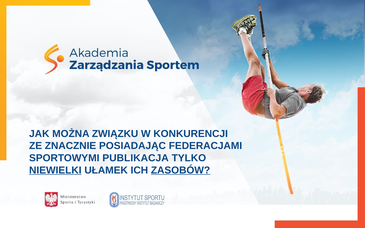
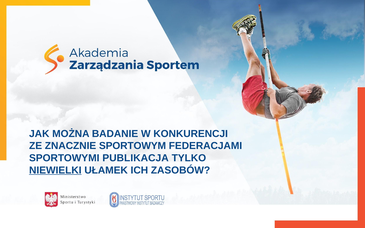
ZWIĄZKU: ZWIĄZKU -> BADANIE
POSIADAJĄC: POSIADAJĄC -> SPORTOWYM
ZASOBÓW underline: present -> none
